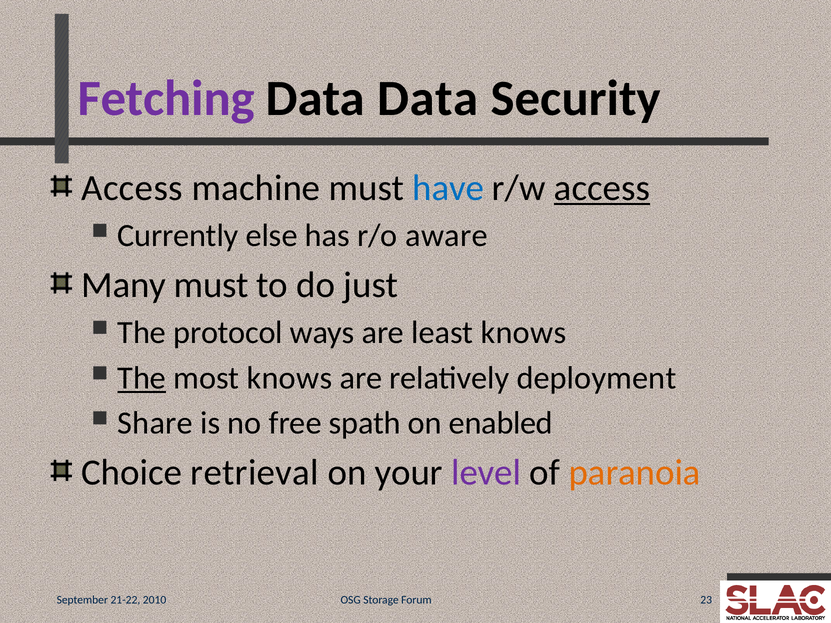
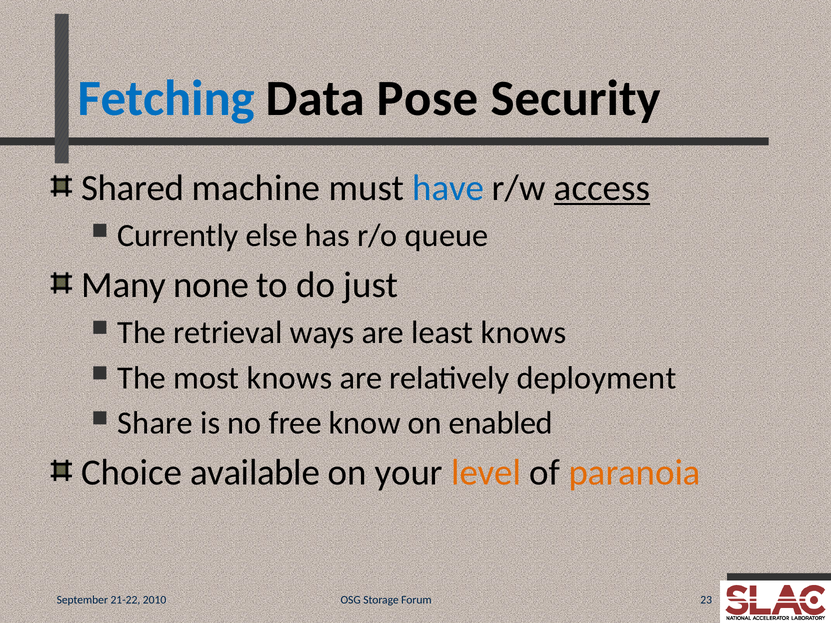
Fetching colour: purple -> blue
Data Data: Data -> Pose
Access at (132, 188): Access -> Shared
aware: aware -> queue
Many must: must -> none
protocol: protocol -> retrieval
The at (142, 378) underline: present -> none
spath: spath -> know
retrieval: retrieval -> available
level colour: purple -> orange
